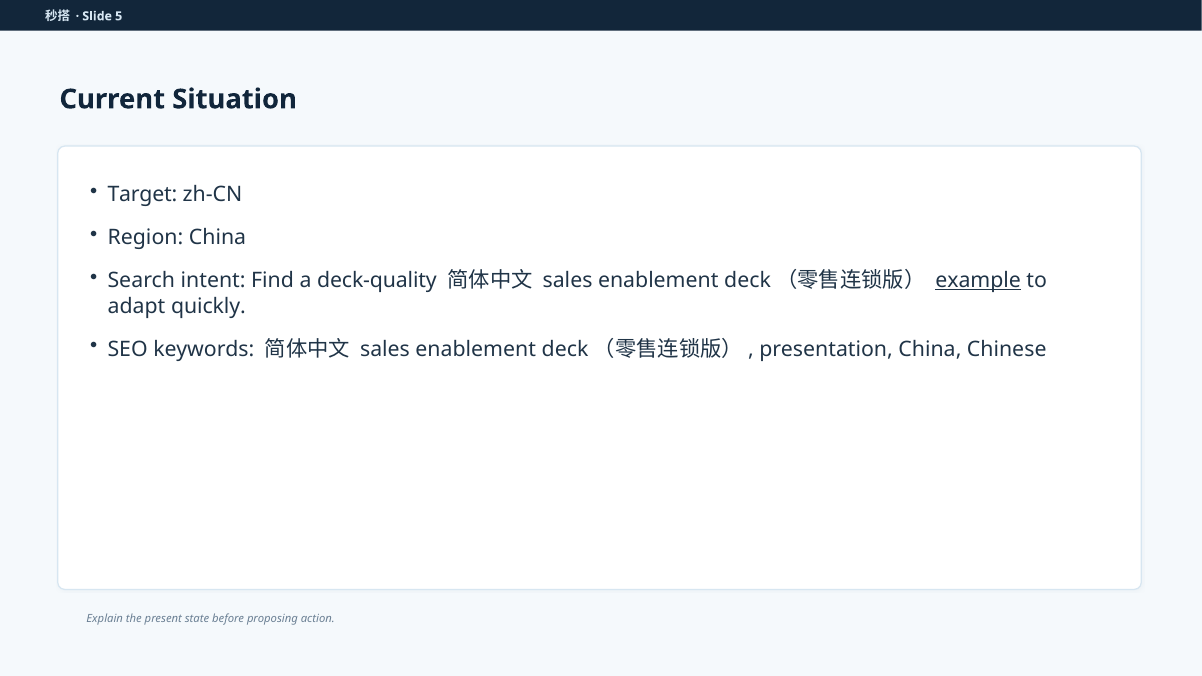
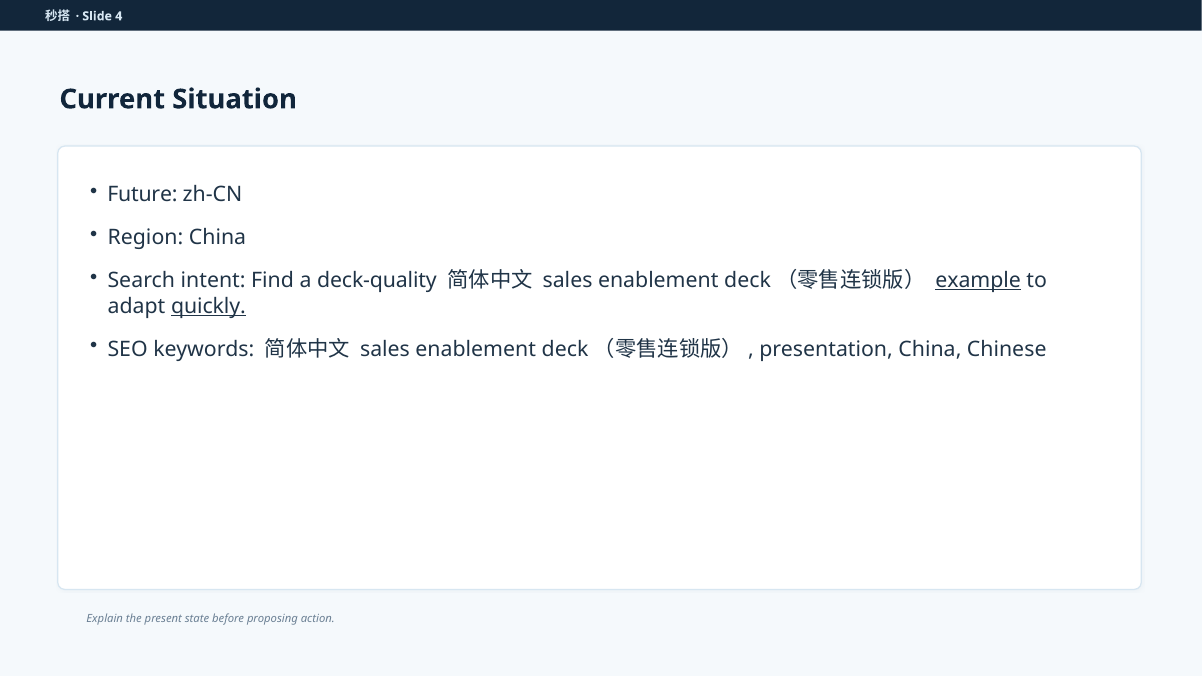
5: 5 -> 4
Target: Target -> Future
quickly underline: none -> present
